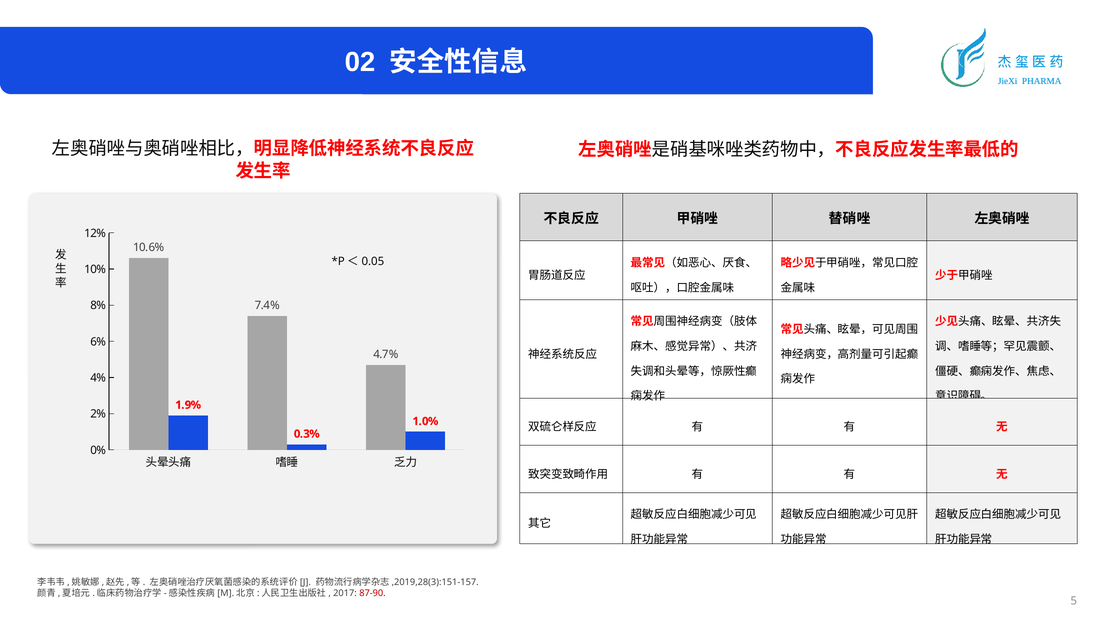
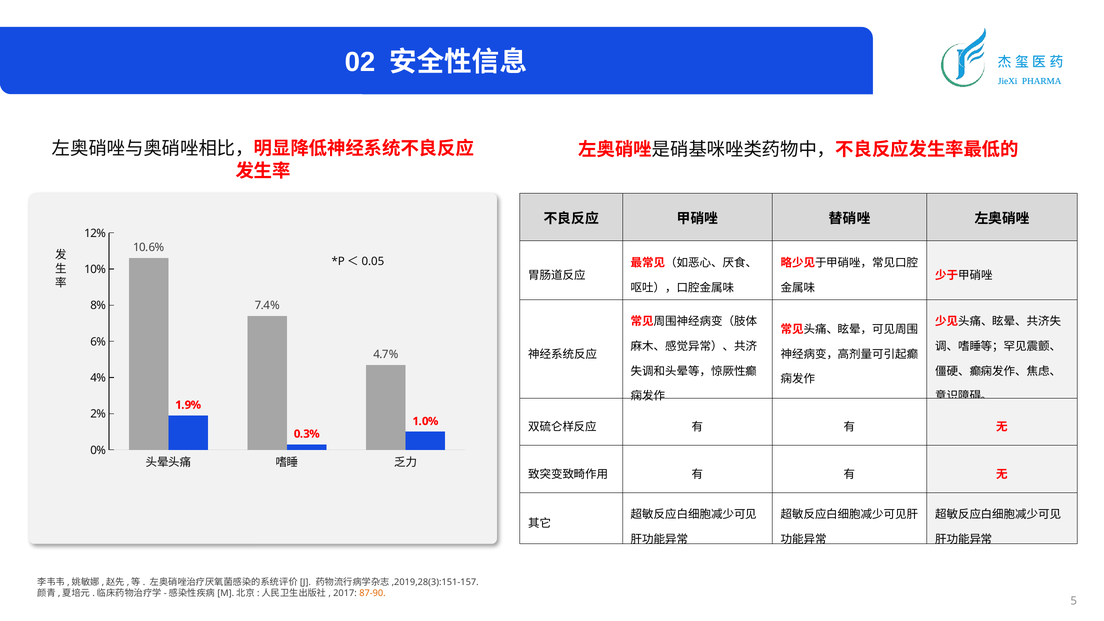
87-90 colour: red -> orange
